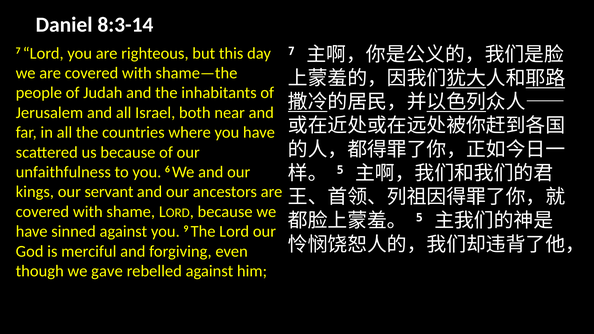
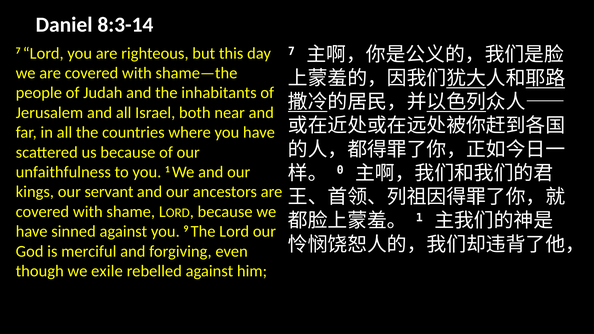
you 6: 6 -> 1
5 at (340, 170): 5 -> 0
5 at (419, 218): 5 -> 1
gave: gave -> exile
